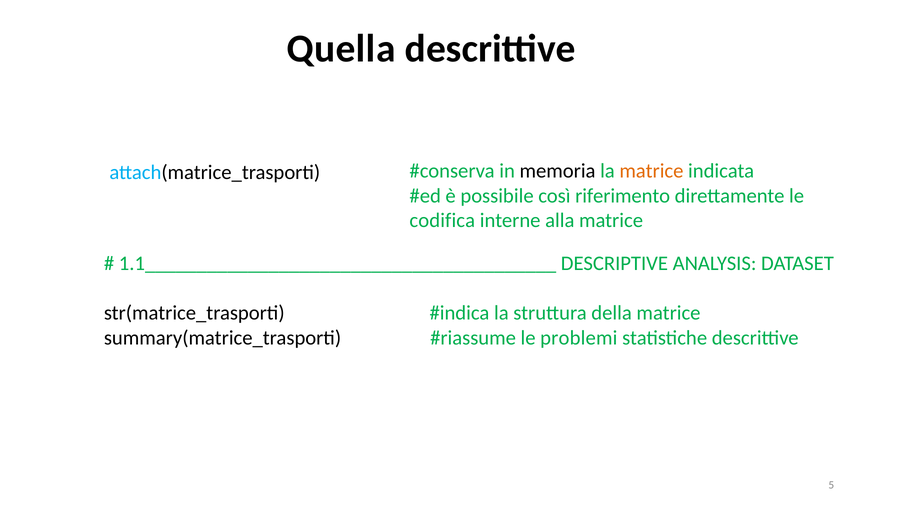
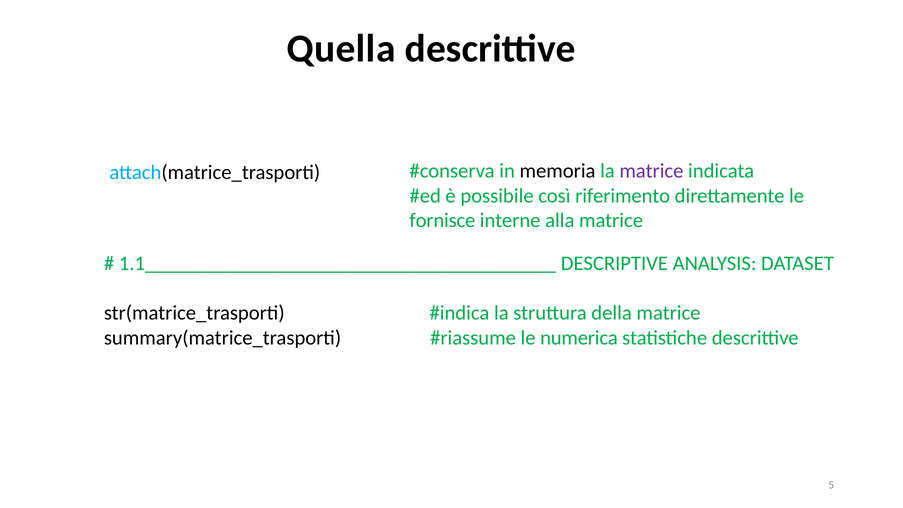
matrice at (651, 171) colour: orange -> purple
codifica: codifica -> fornisce
problemi: problemi -> numerica
